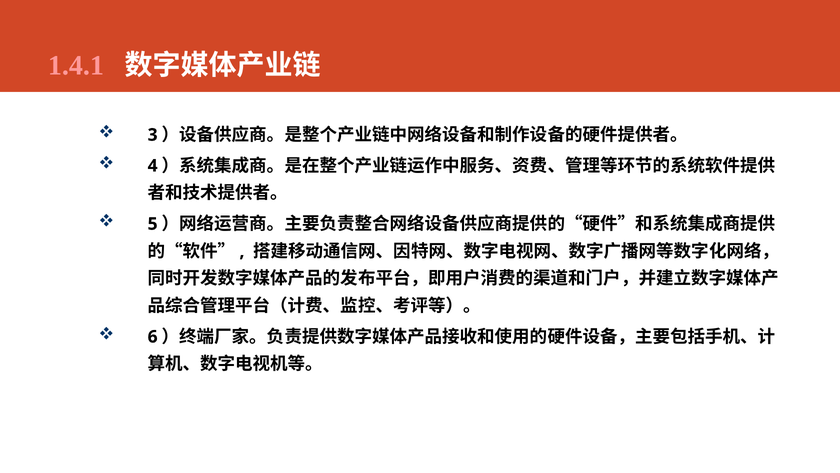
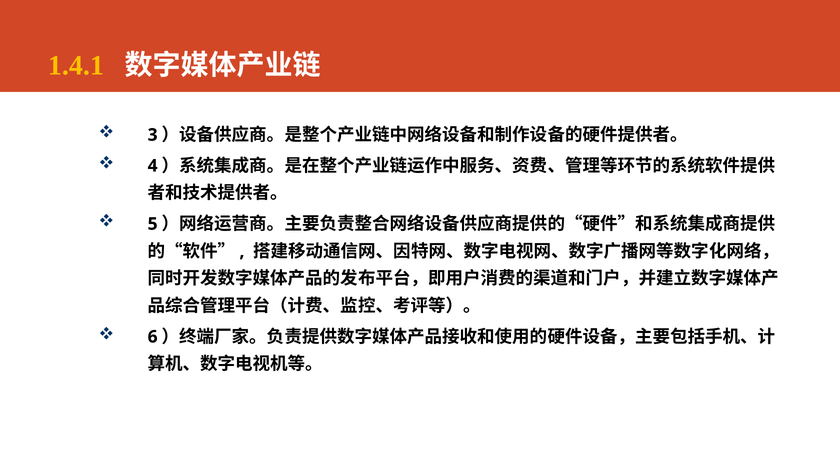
1.4.1 colour: pink -> yellow
